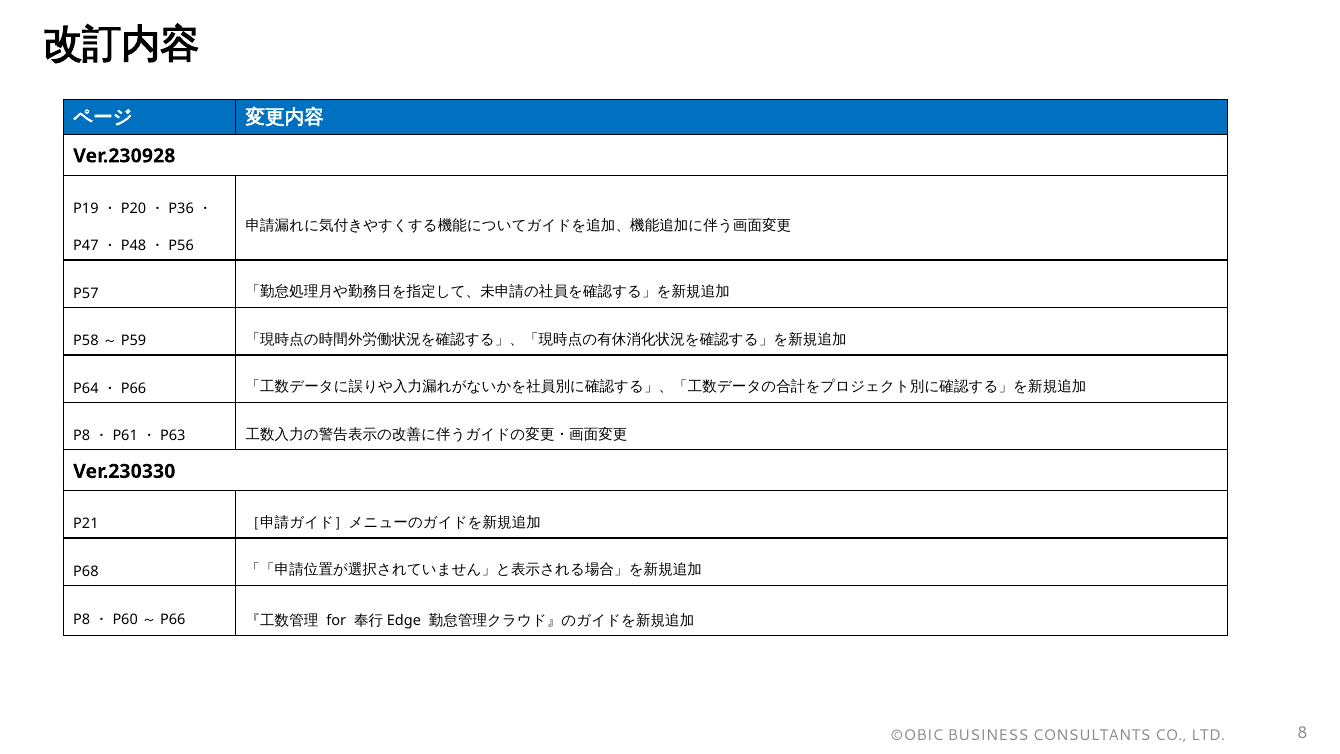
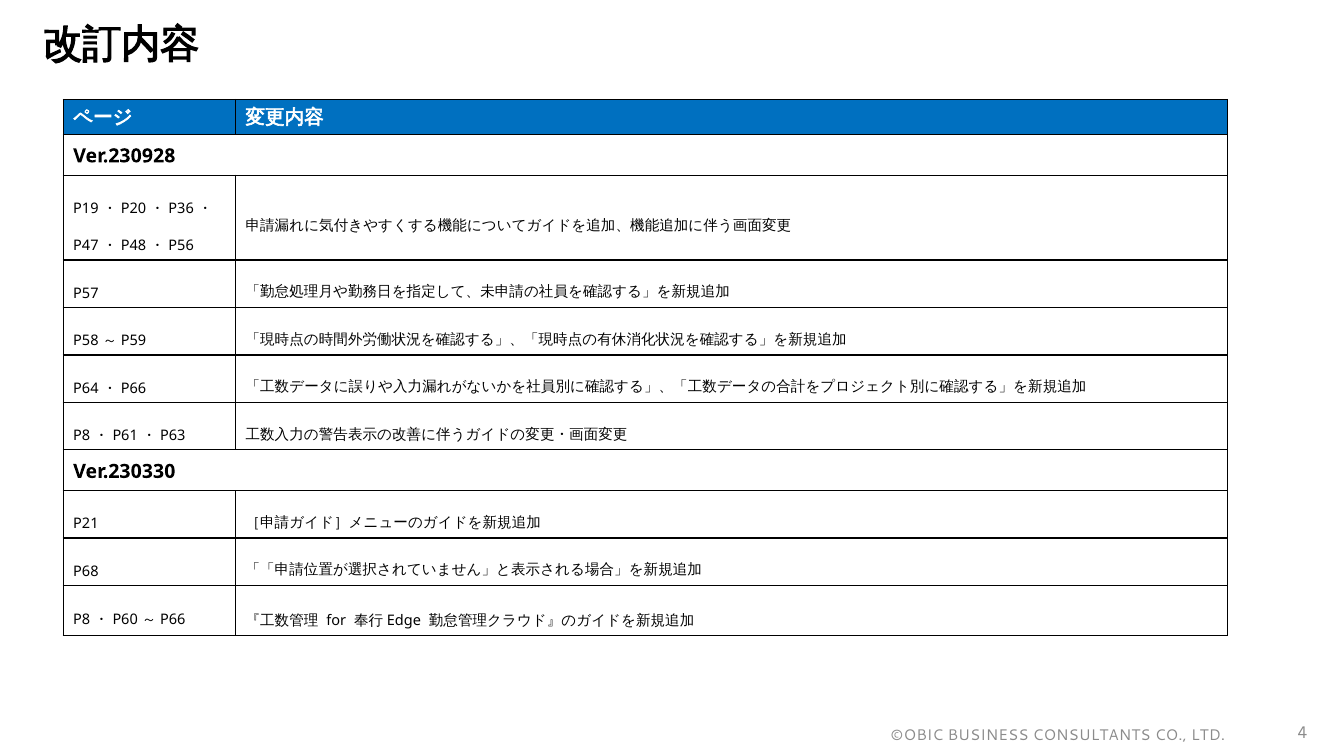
8: 8 -> 4
